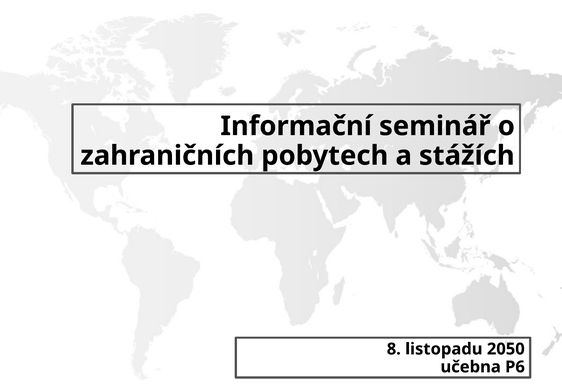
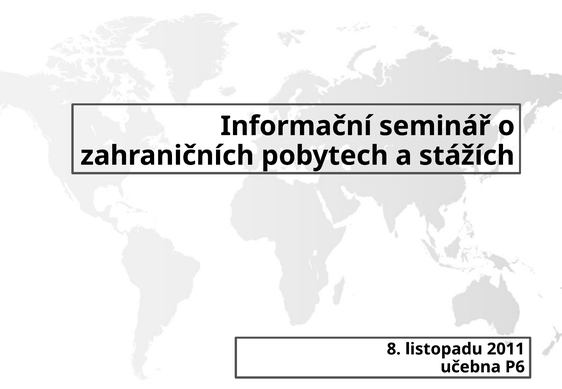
2050: 2050 -> 2011
